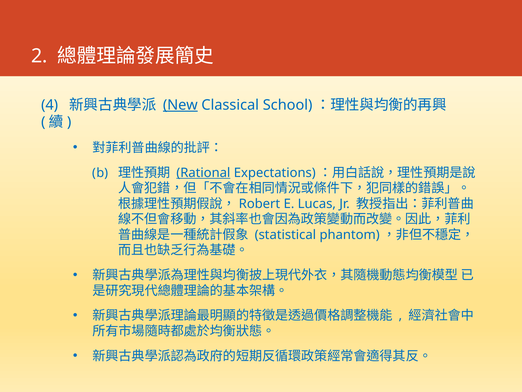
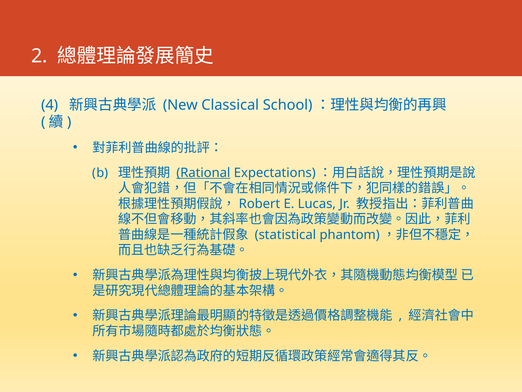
New underline: present -> none
